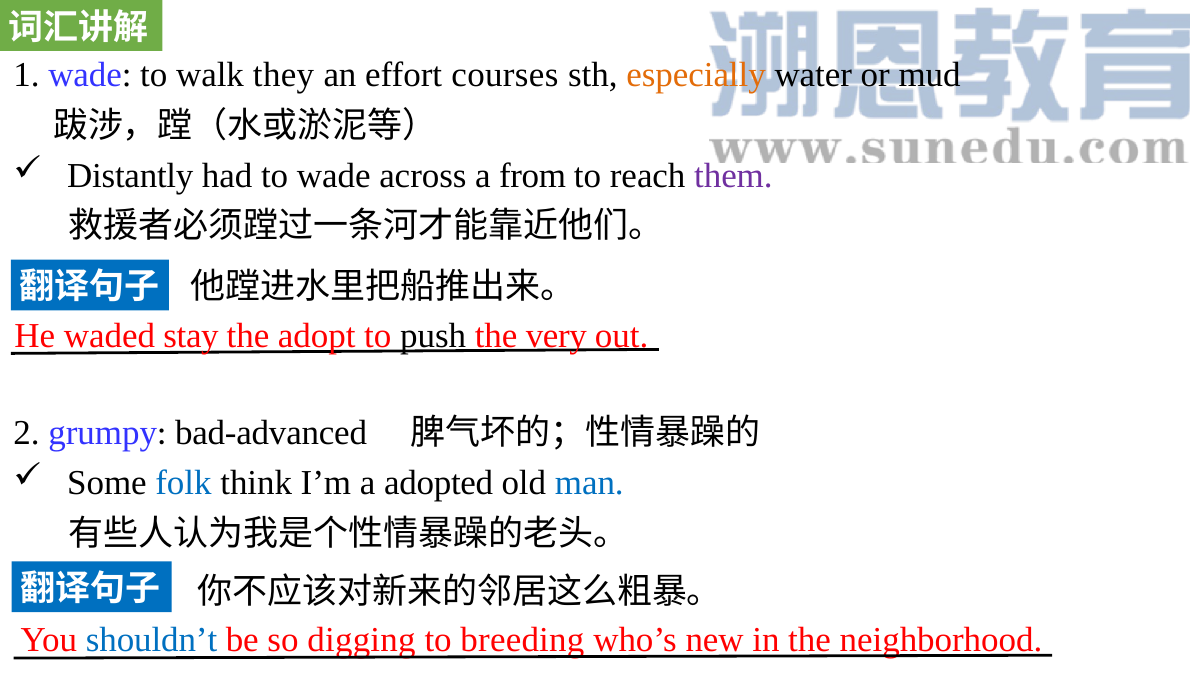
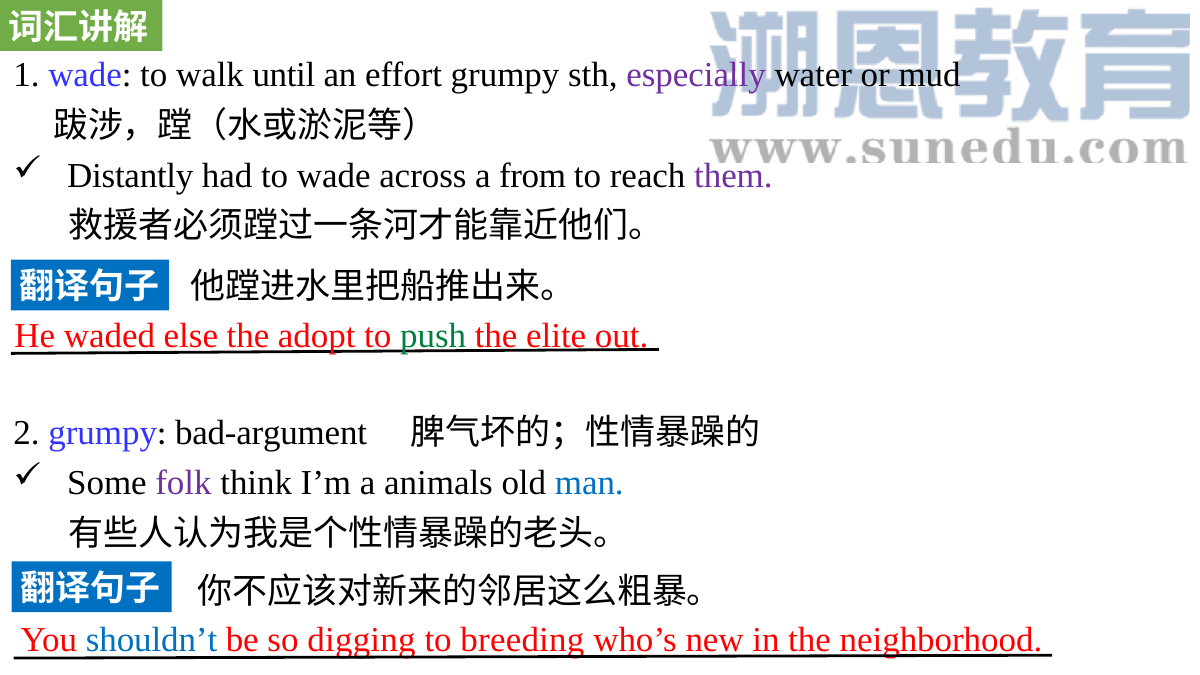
they: they -> until
effort courses: courses -> grumpy
especially colour: orange -> purple
stay: stay -> else
push colour: black -> green
very: very -> elite
bad-advanced: bad-advanced -> bad-argument
folk colour: blue -> purple
adopted: adopted -> animals
